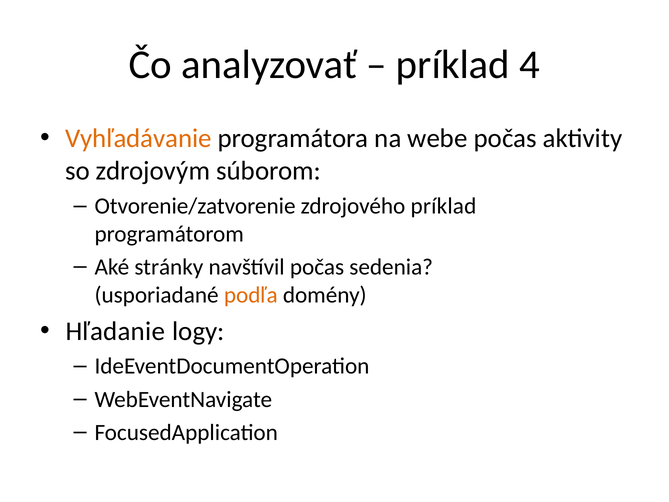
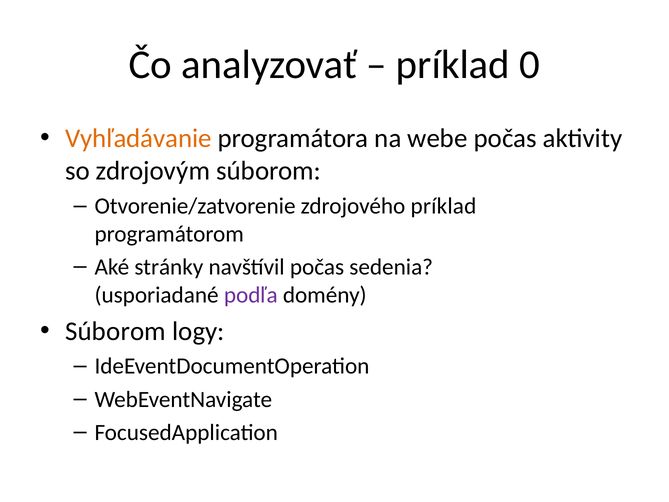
4: 4 -> 0
podľa colour: orange -> purple
Hľadanie at (115, 331): Hľadanie -> Súborom
